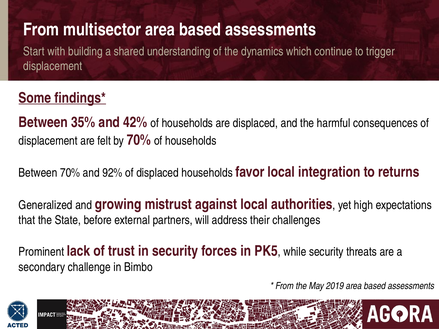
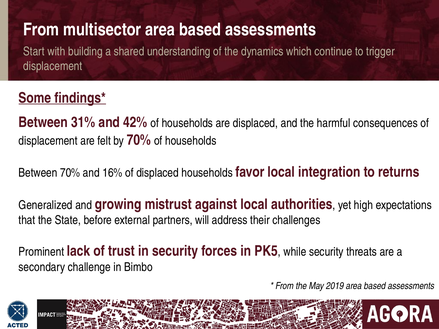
35%: 35% -> 31%
92%: 92% -> 16%
